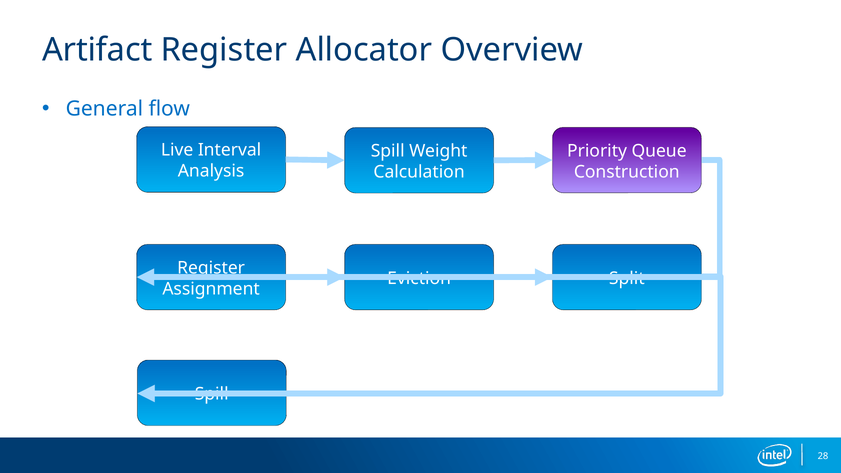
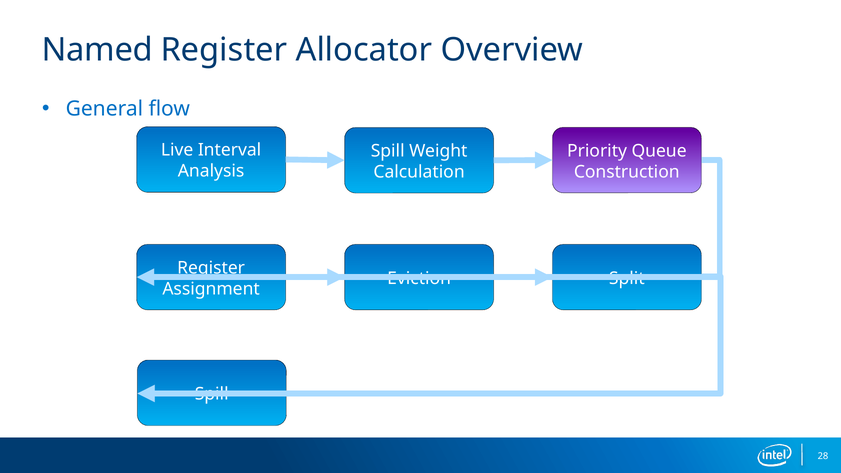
Artifact: Artifact -> Named
